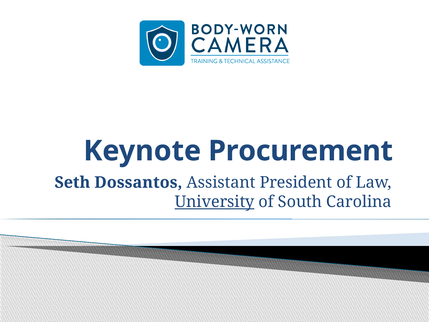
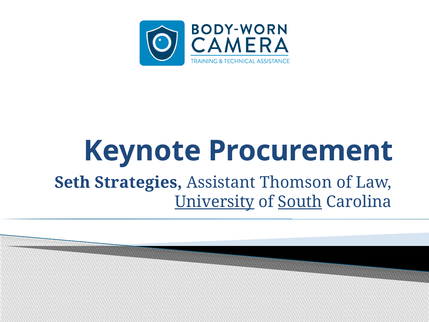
Dossantos: Dossantos -> Strategies
President: President -> Thomson
South underline: none -> present
